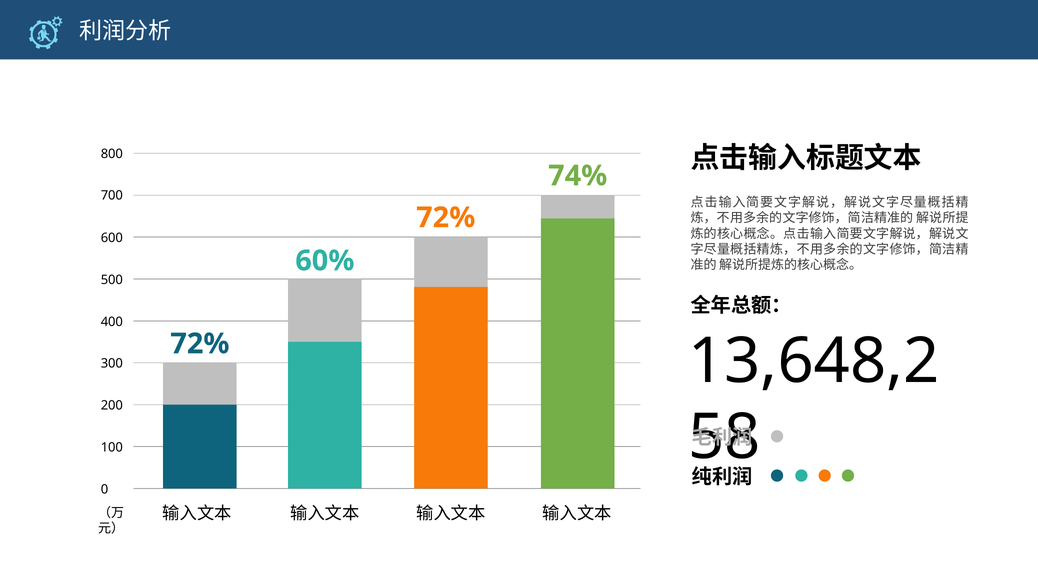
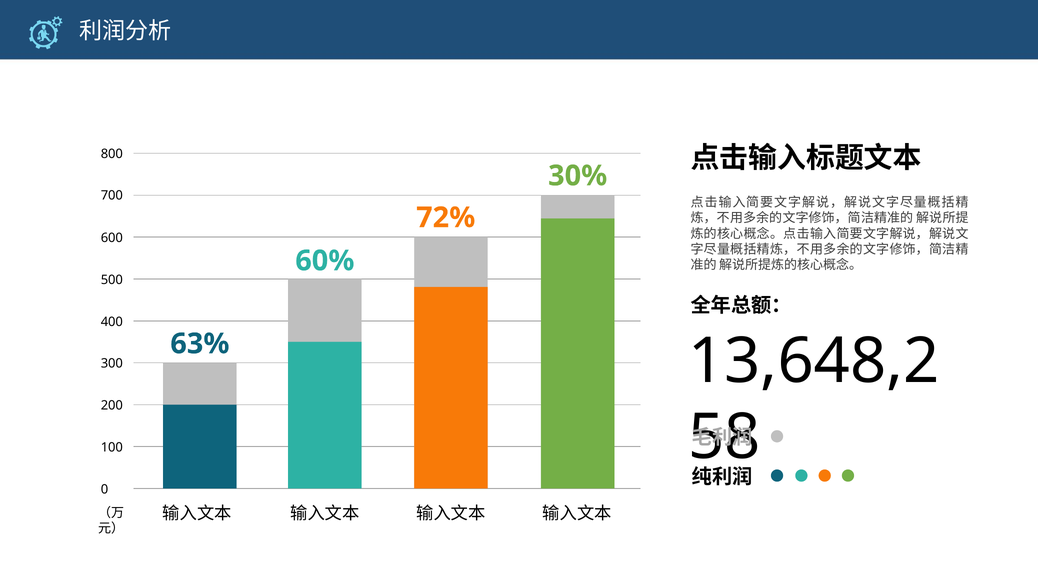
74%: 74% -> 30%
72% at (200, 344): 72% -> 63%
